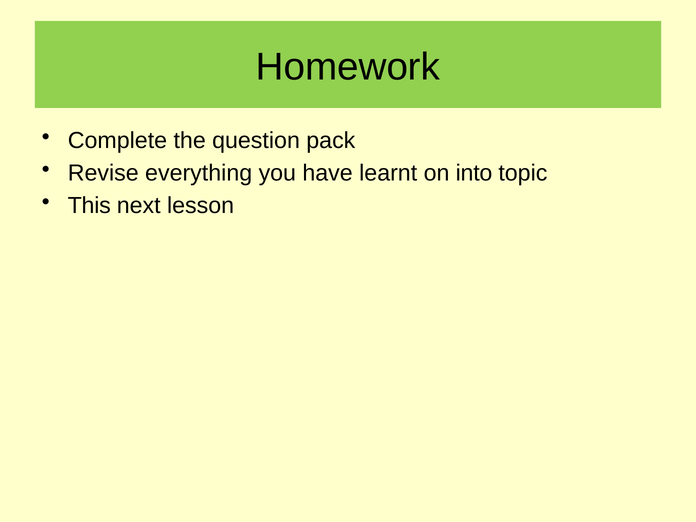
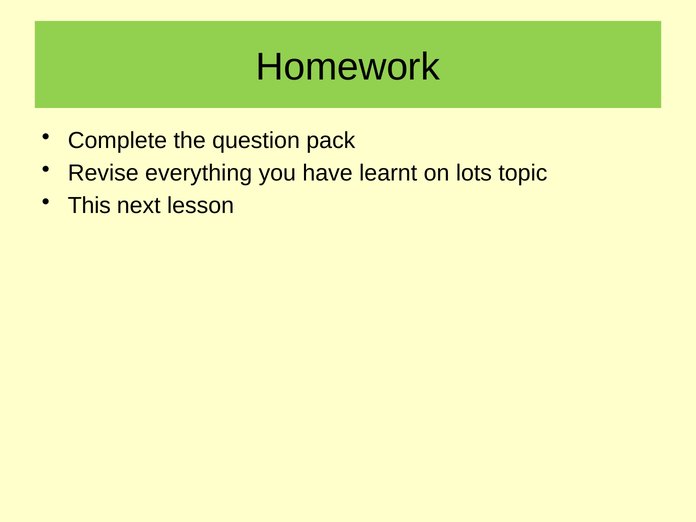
into: into -> lots
